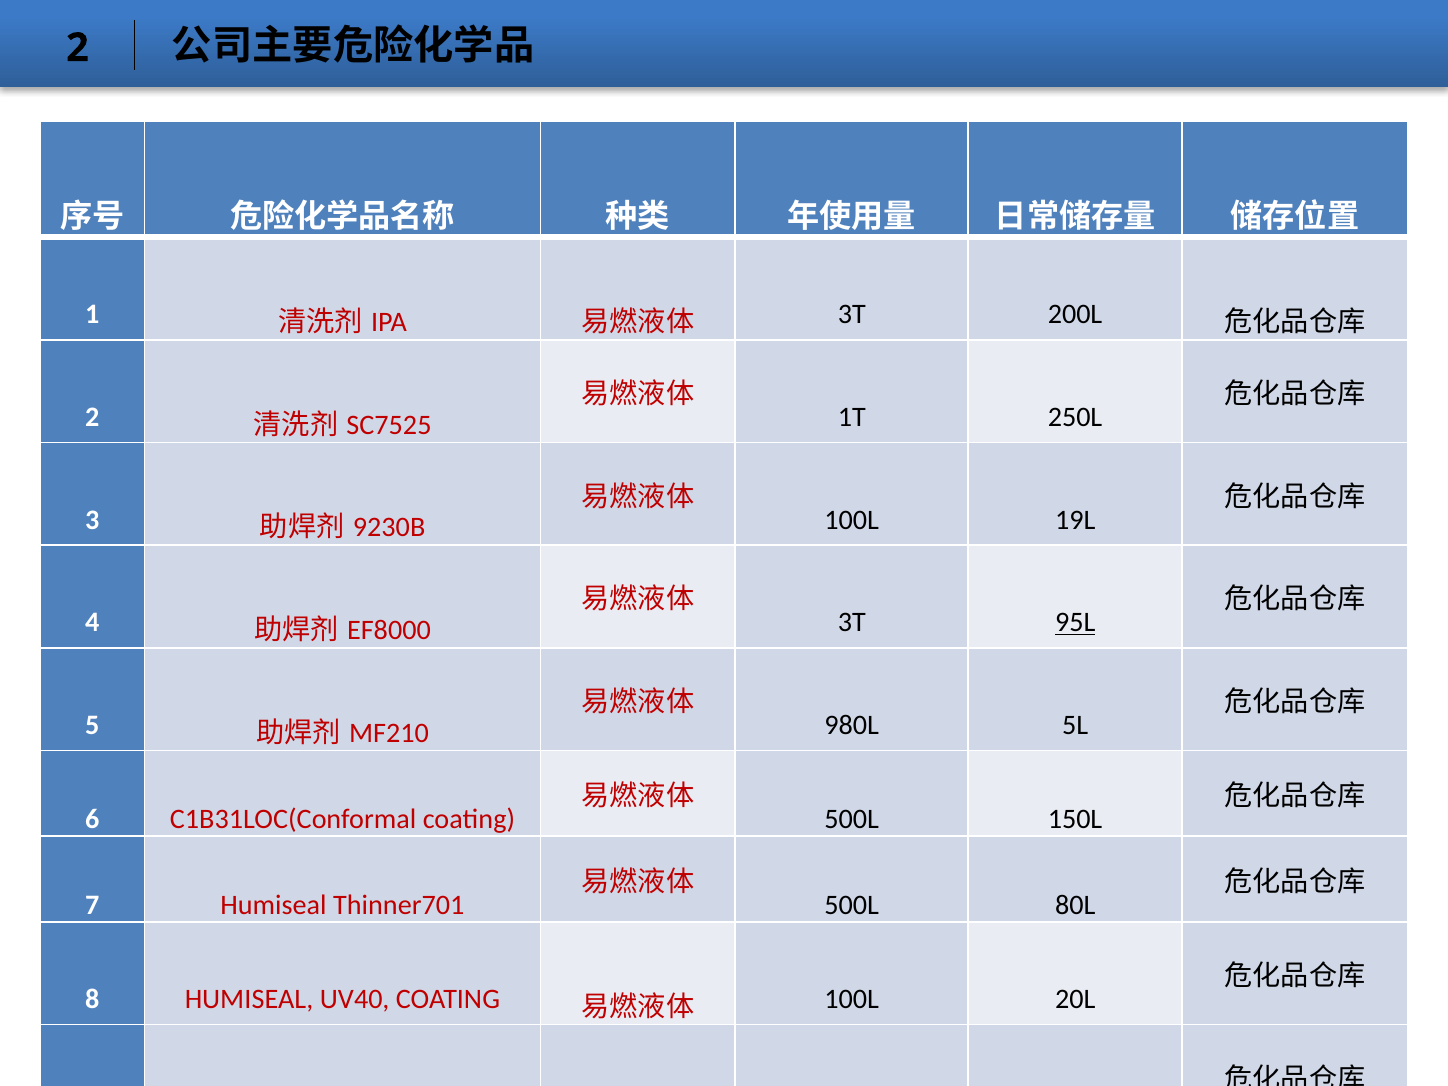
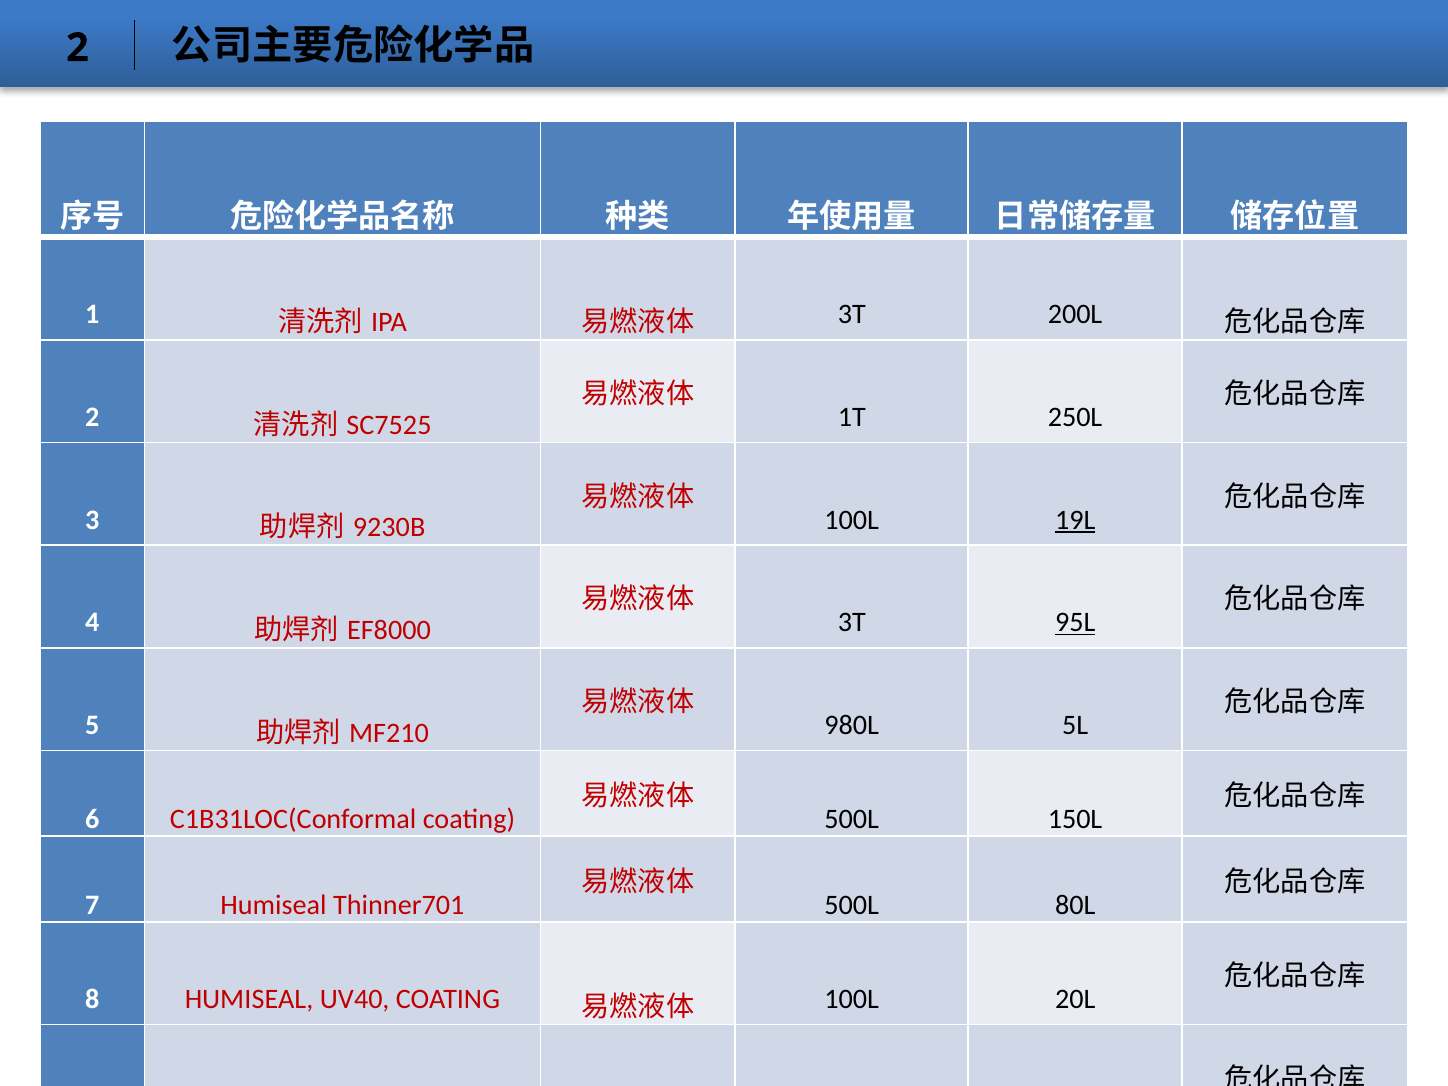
19L underline: none -> present
